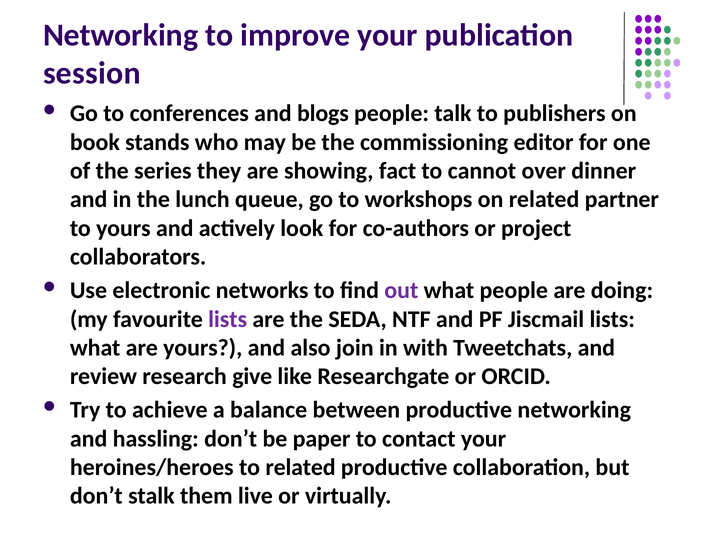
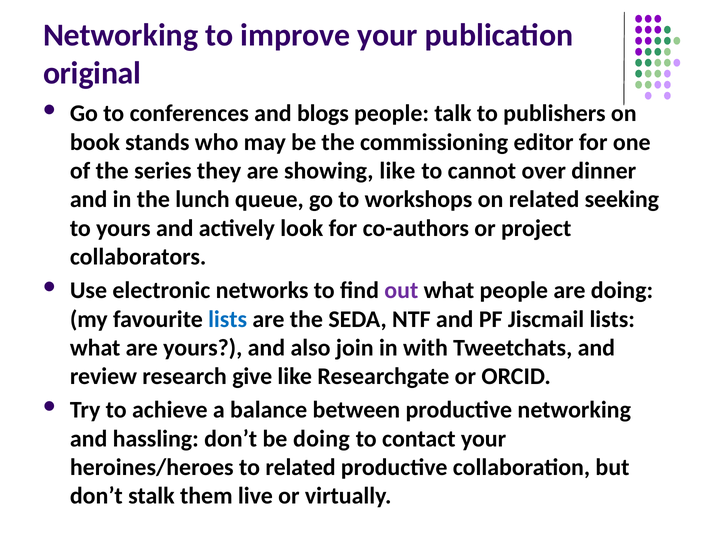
session: session -> original
showing fact: fact -> like
partner: partner -> seeking
lists at (228, 319) colour: purple -> blue
be paper: paper -> doing
